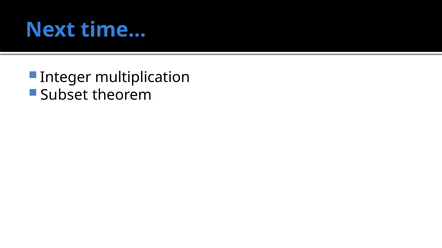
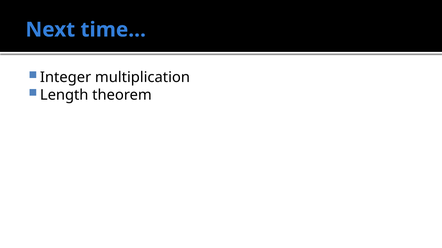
Subset: Subset -> Length
